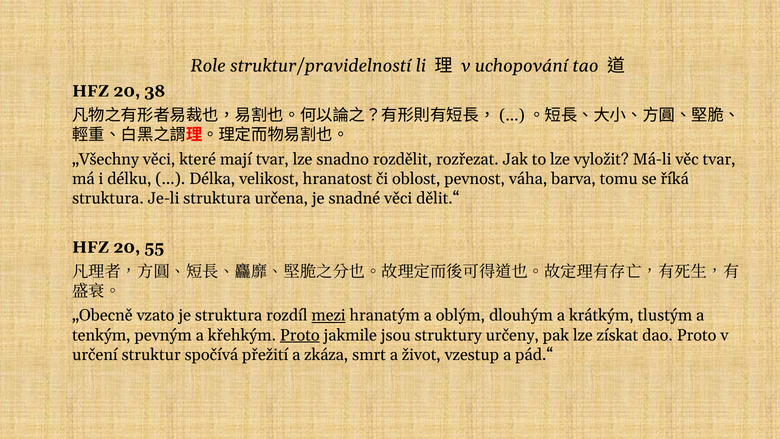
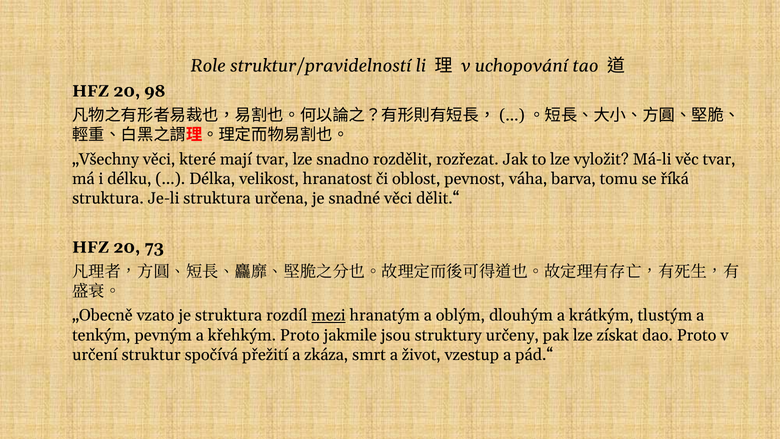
38: 38 -> 98
55: 55 -> 73
Proto at (300, 335) underline: present -> none
